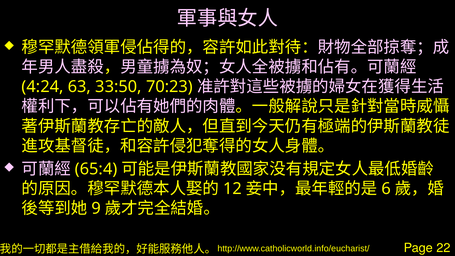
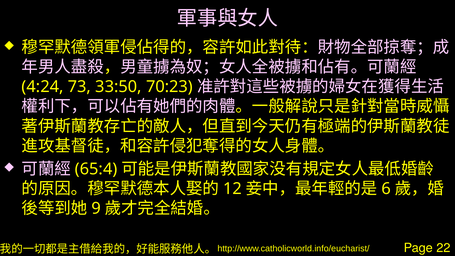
63: 63 -> 73
